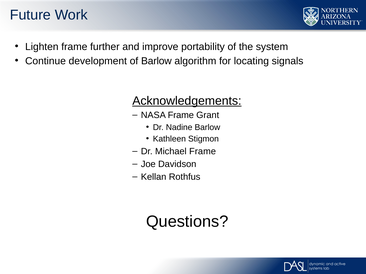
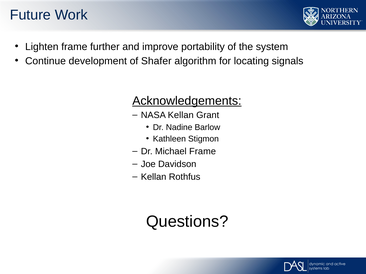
of Barlow: Barlow -> Shafer
NASA Frame: Frame -> Kellan
